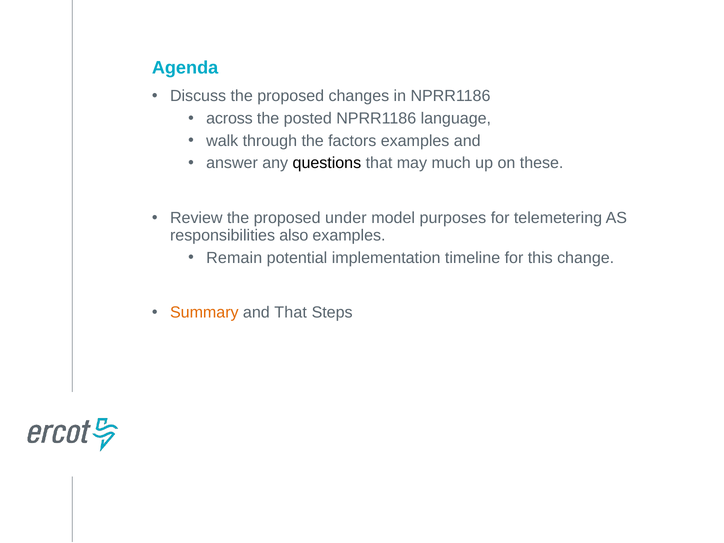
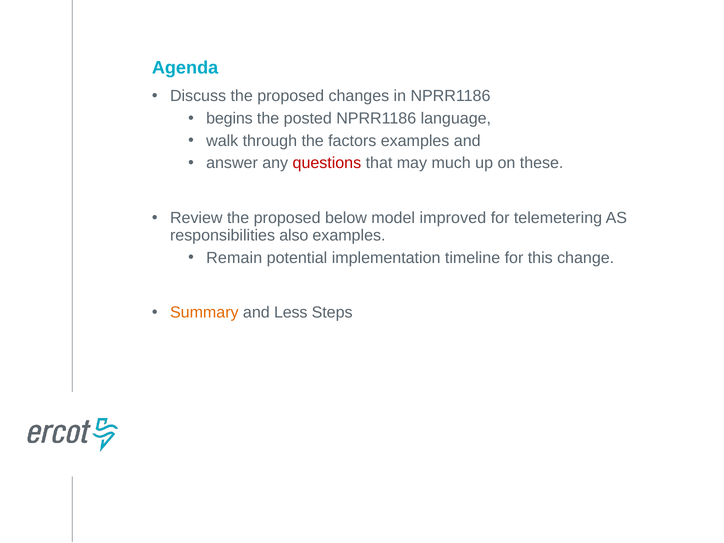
across: across -> begins
questions colour: black -> red
under: under -> below
purposes: purposes -> improved
and That: That -> Less
